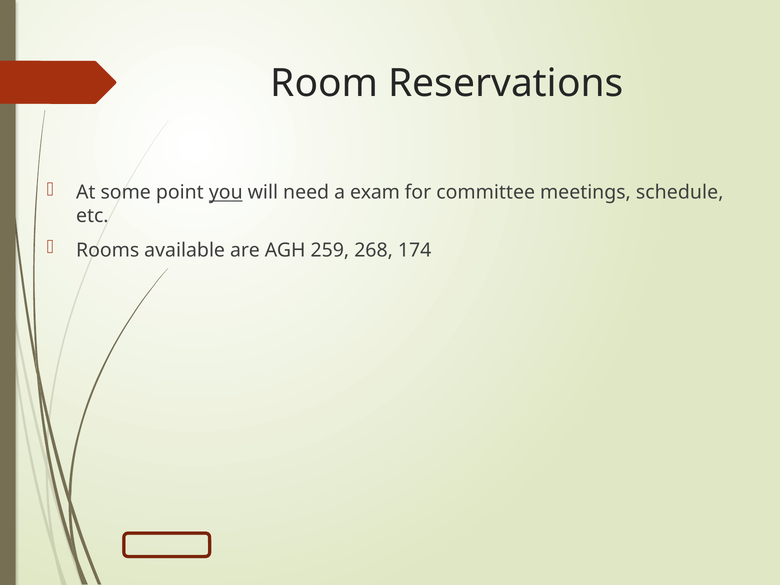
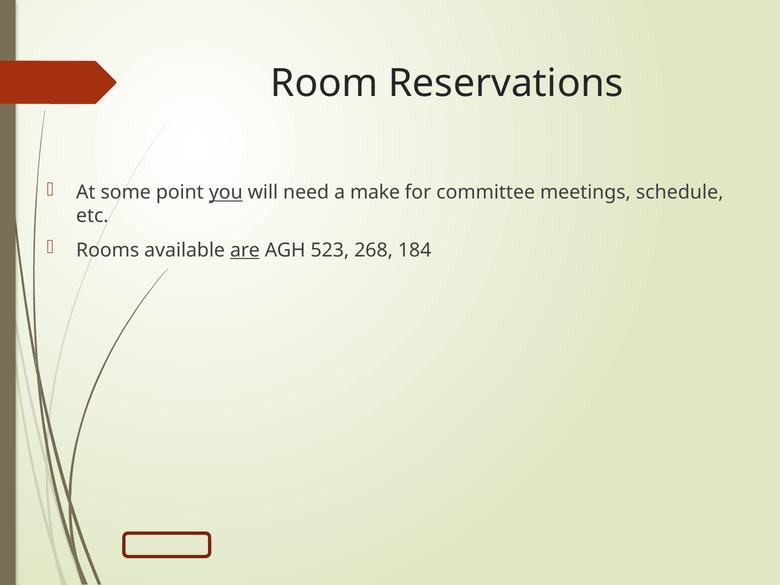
exam: exam -> make
are underline: none -> present
259: 259 -> 523
174: 174 -> 184
